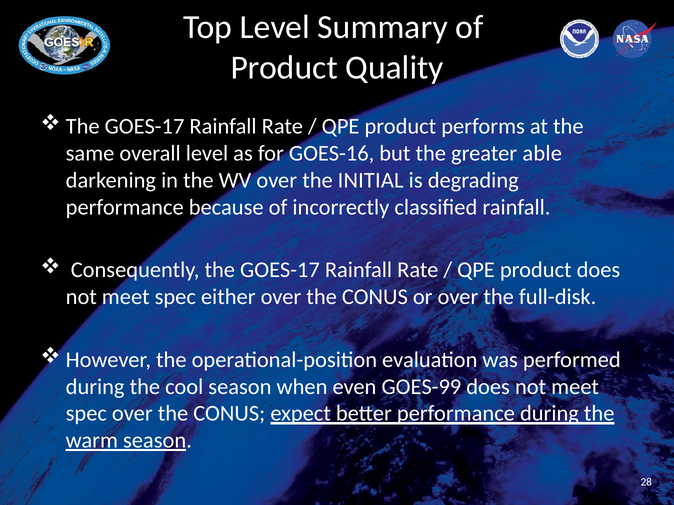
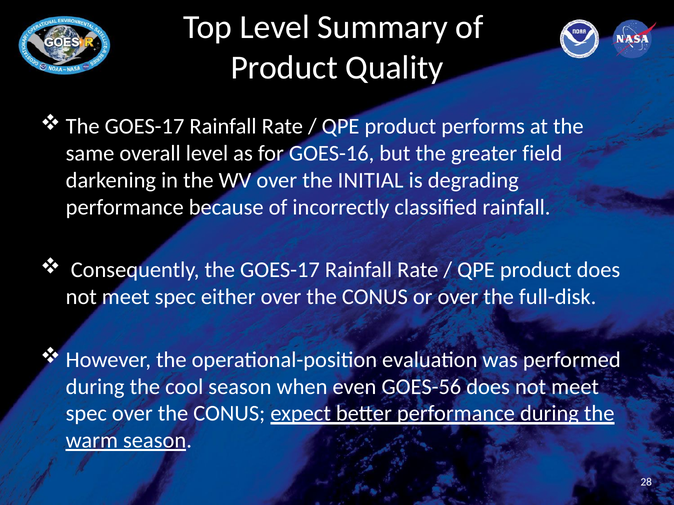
able: able -> field
GOES-99: GOES-99 -> GOES-56
